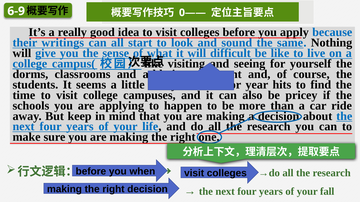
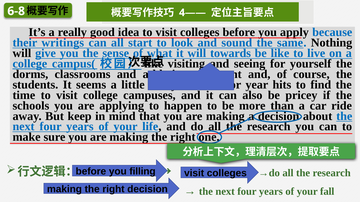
0——: 0—— -> 4——
6-9: 6-9 -> 6-8
difficult: difficult -> towards
when: when -> filling
